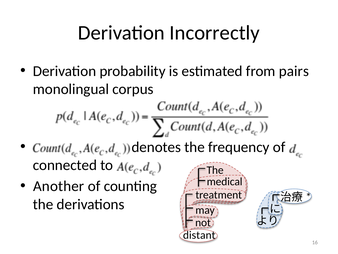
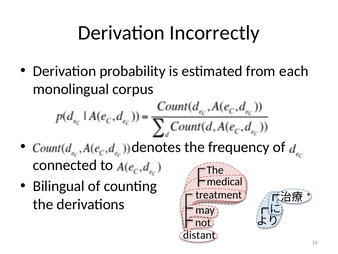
pairs: pairs -> each
Another: Another -> Bilingual
